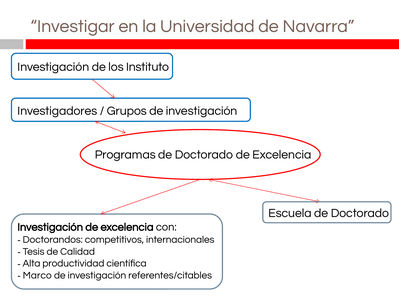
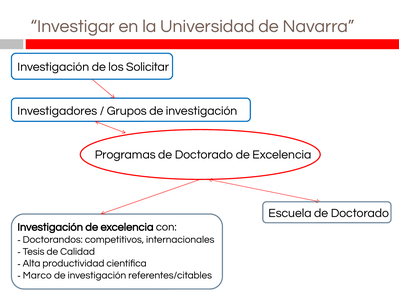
Instituto: Instituto -> Solicitar
